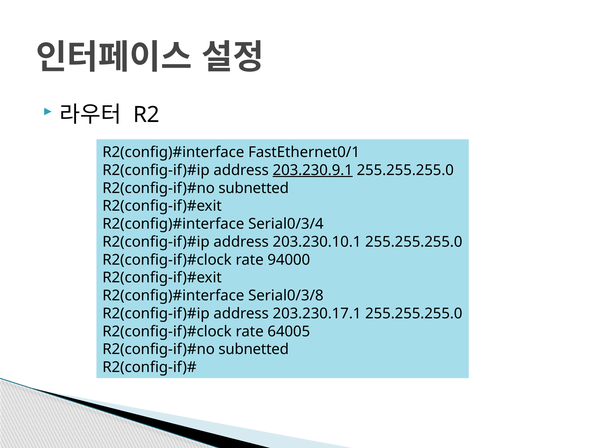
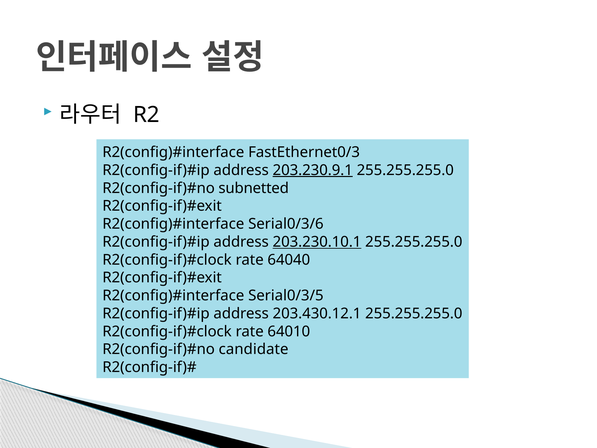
FastEthernet0/1: FastEthernet0/1 -> FastEthernet0/3
Serial0/3/4: Serial0/3/4 -> Serial0/3/6
203.230.10.1 underline: none -> present
94000: 94000 -> 64040
Serial0/3/8: Serial0/3/8 -> Serial0/3/5
203.230.17.1: 203.230.17.1 -> 203.430.12.1
64005: 64005 -> 64010
subnetted at (254, 349): subnetted -> candidate
